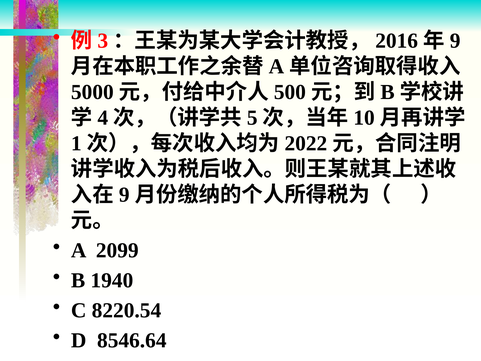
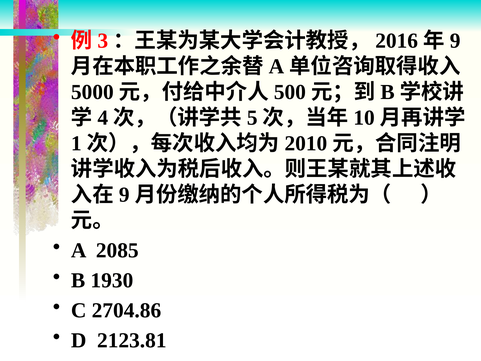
2022: 2022 -> 2010
2099: 2099 -> 2085
1940: 1940 -> 1930
8220.54: 8220.54 -> 2704.86
8546.64: 8546.64 -> 2123.81
